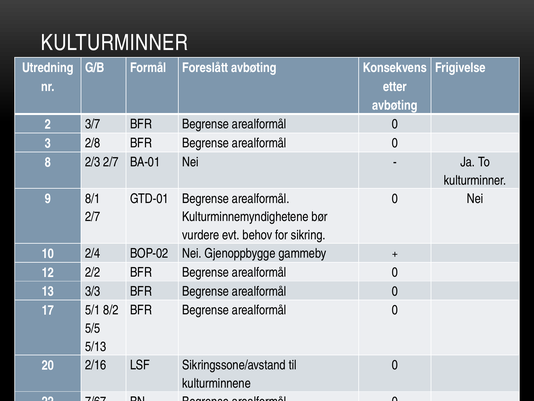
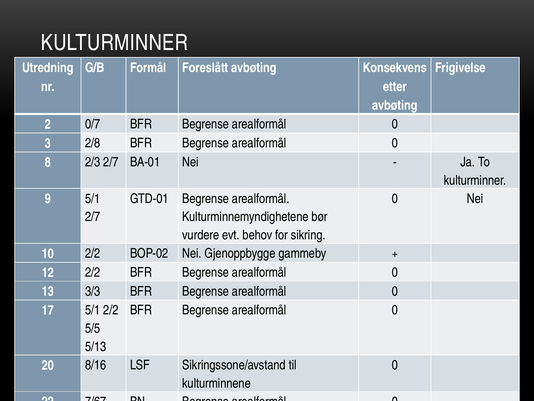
3/7: 3/7 -> 0/7
9 8/1: 8/1 -> 5/1
10 2/4: 2/4 -> 2/2
5/1 8/2: 8/2 -> 2/2
2/16: 2/16 -> 8/16
